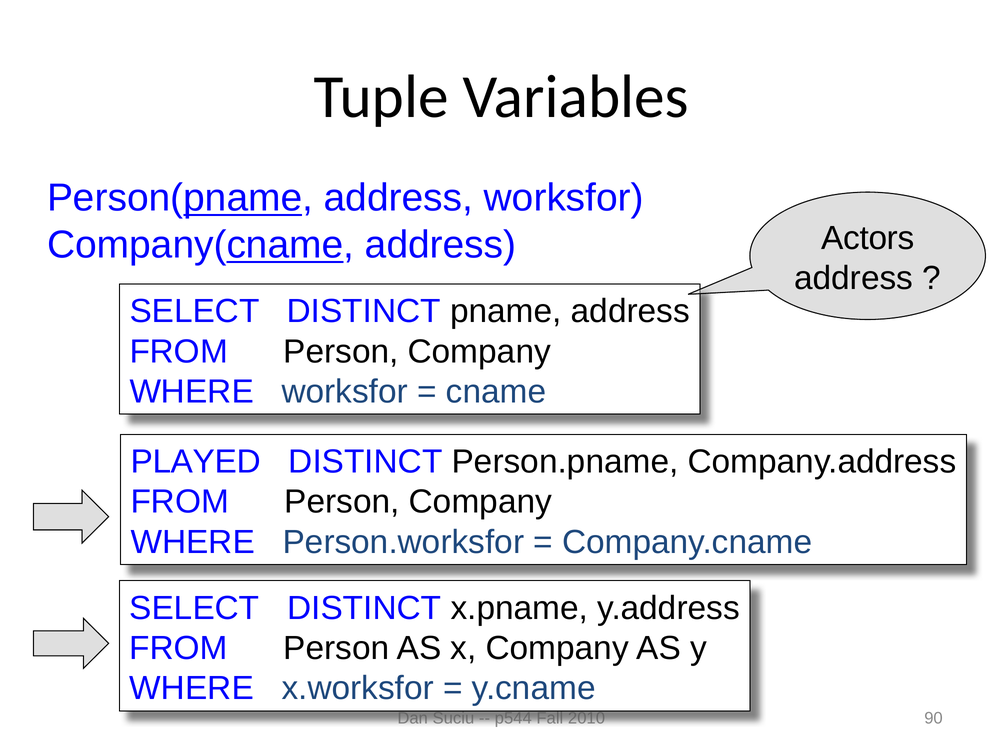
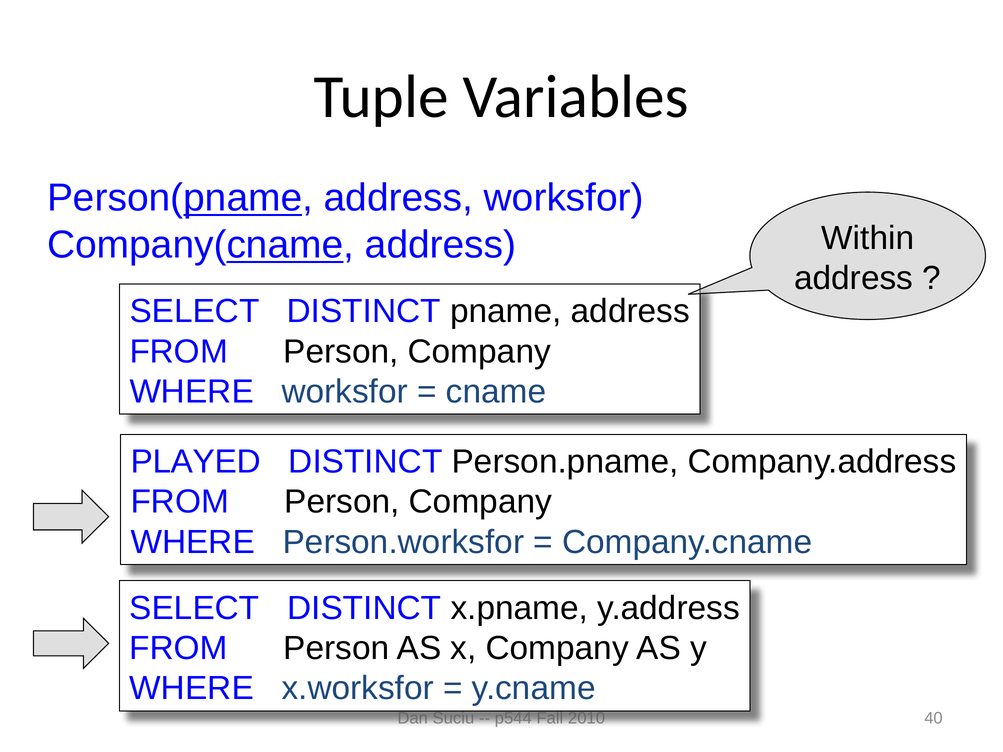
Actors: Actors -> Within
90: 90 -> 40
